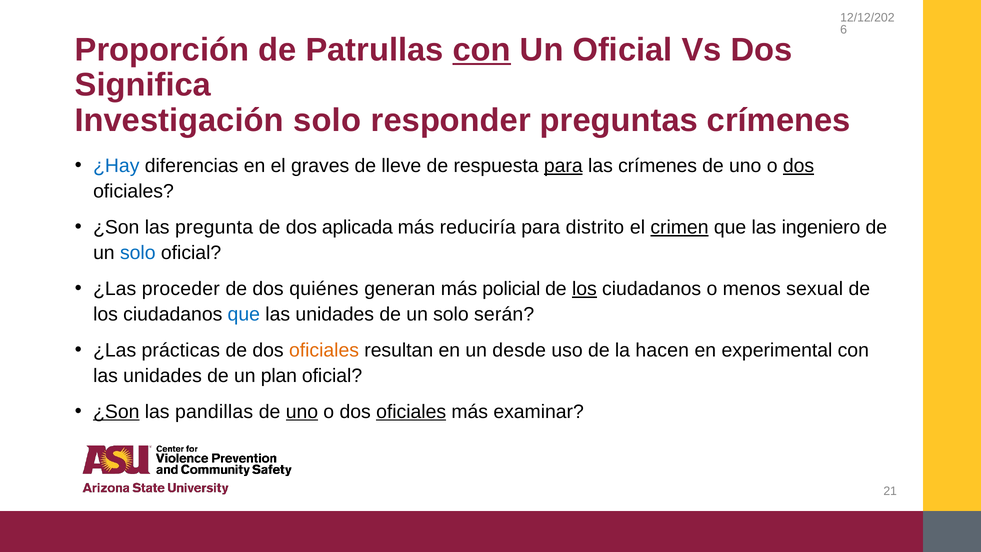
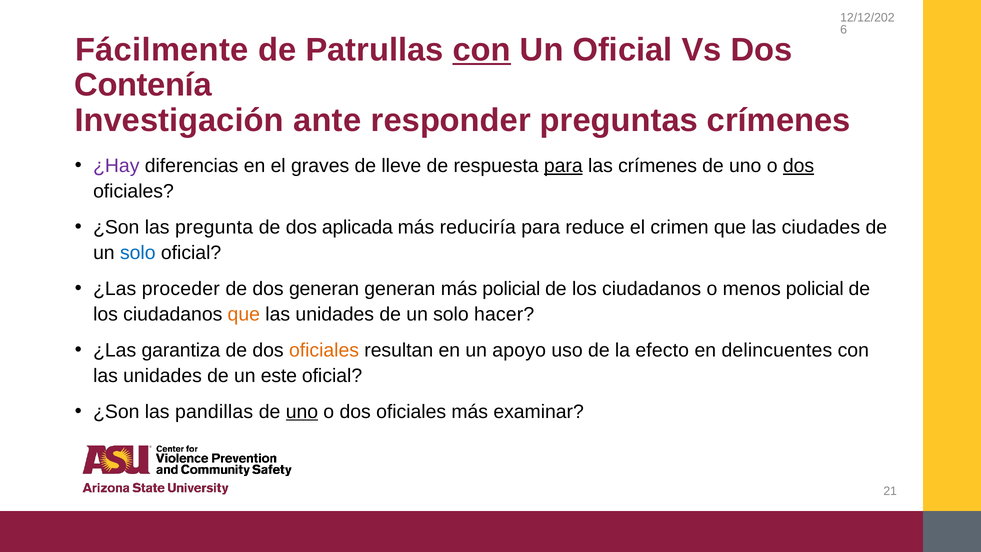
Proporción: Proporción -> Fácilmente
Significa: Significa -> Contenía
Investigación solo: solo -> ante
¿Hay colour: blue -> purple
distrito: distrito -> reduce
crimen underline: present -> none
ingeniero: ingeniero -> ciudades
dos quiénes: quiénes -> generan
los at (584, 289) underline: present -> none
menos sexual: sexual -> policial
que at (244, 314) colour: blue -> orange
serán: serán -> hacer
prácticas: prácticas -> garantiza
desde: desde -> apoyo
hacen: hacen -> efecto
experimental: experimental -> delincuentes
plan: plan -> este
¿Son at (116, 412) underline: present -> none
oficiales at (411, 412) underline: present -> none
